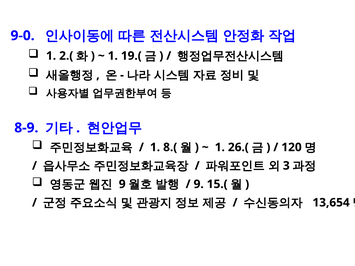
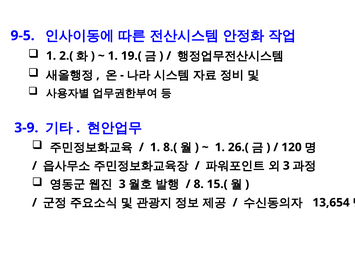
9-0: 9-0 -> 9-5
8-9: 8-9 -> 3-9
9 at (122, 184): 9 -> 3
9 at (199, 184): 9 -> 8
